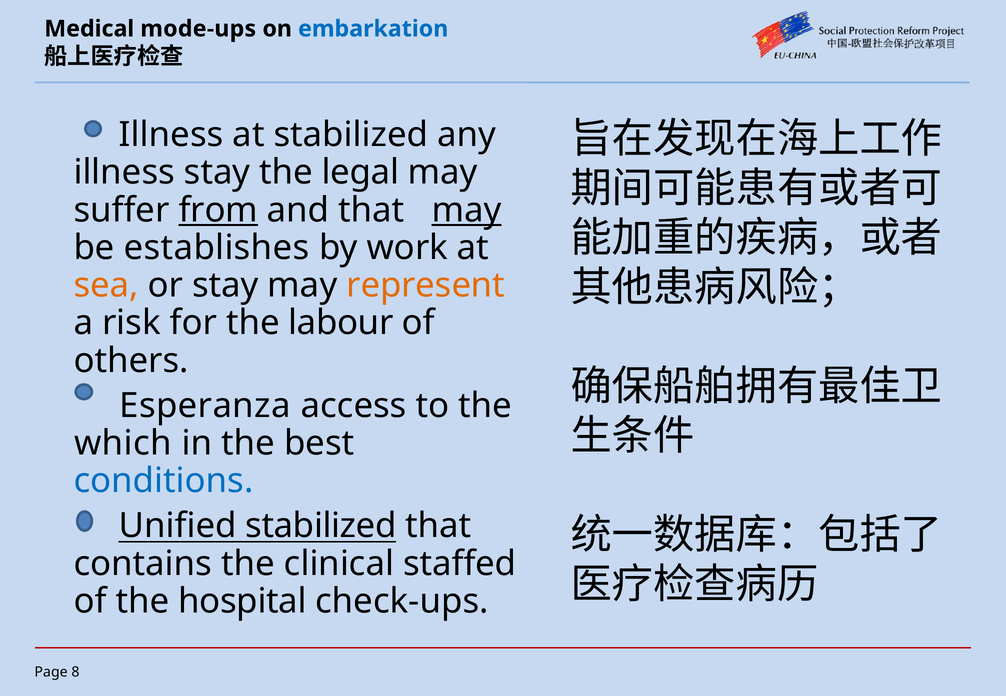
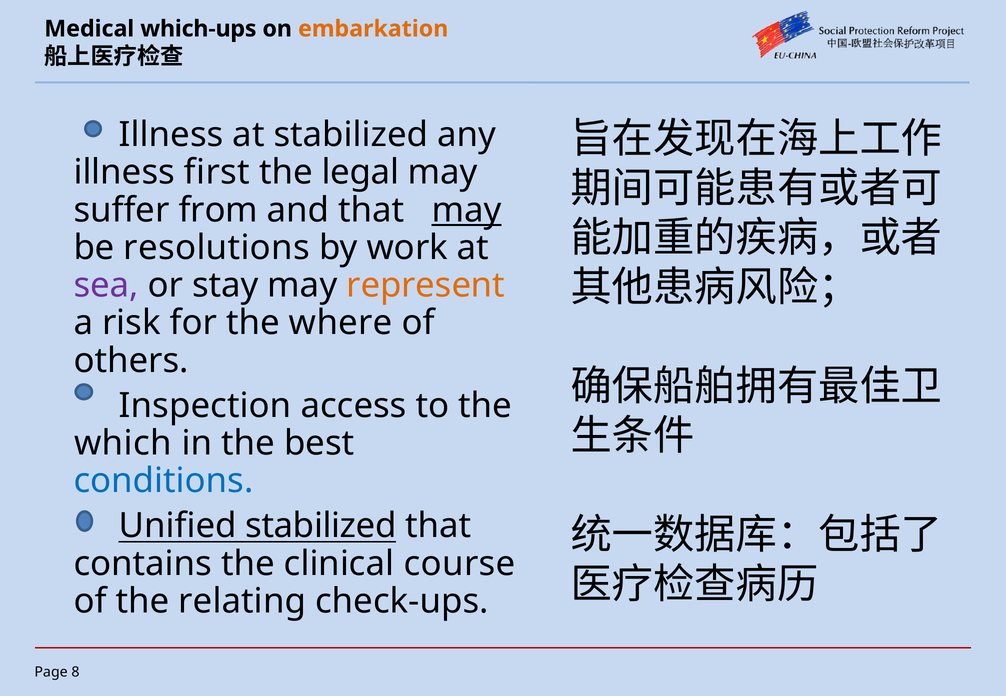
mode-ups: mode-ups -> which-ups
embarkation colour: blue -> orange
illness stay: stay -> first
from underline: present -> none
establishes: establishes -> resolutions
sea colour: orange -> purple
labour: labour -> where
Esperanza: Esperanza -> Inspection
staffed: staffed -> course
hospital: hospital -> relating
